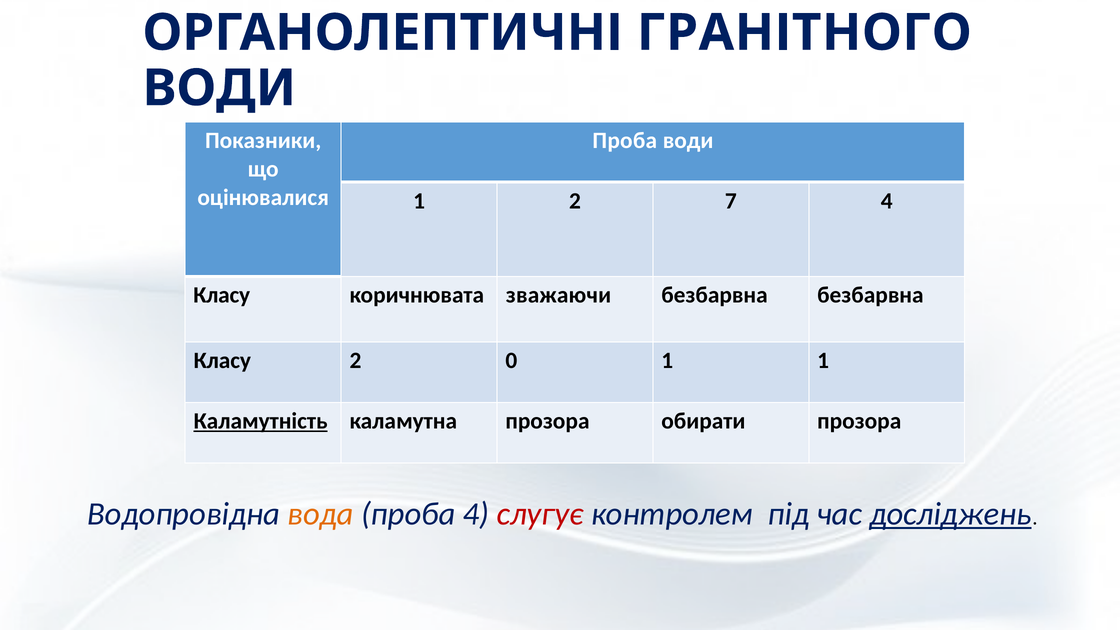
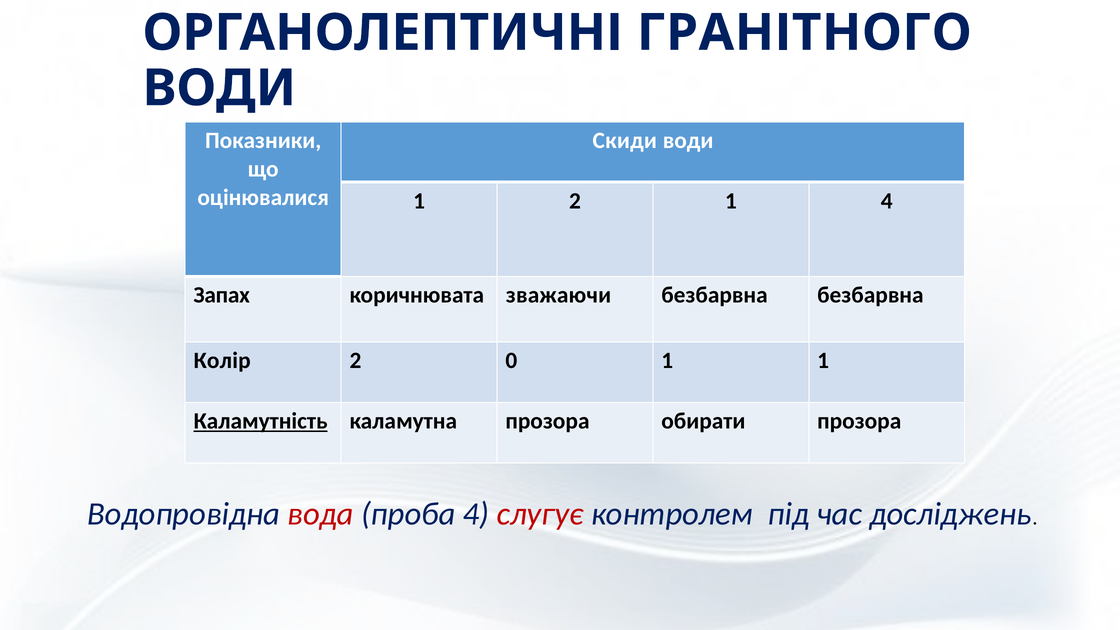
Проба at (625, 141): Проба -> Скиди
2 7: 7 -> 1
Класу at (222, 295): Класу -> Запах
Класу at (222, 361): Класу -> Колір
вода colour: orange -> red
досліджень underline: present -> none
